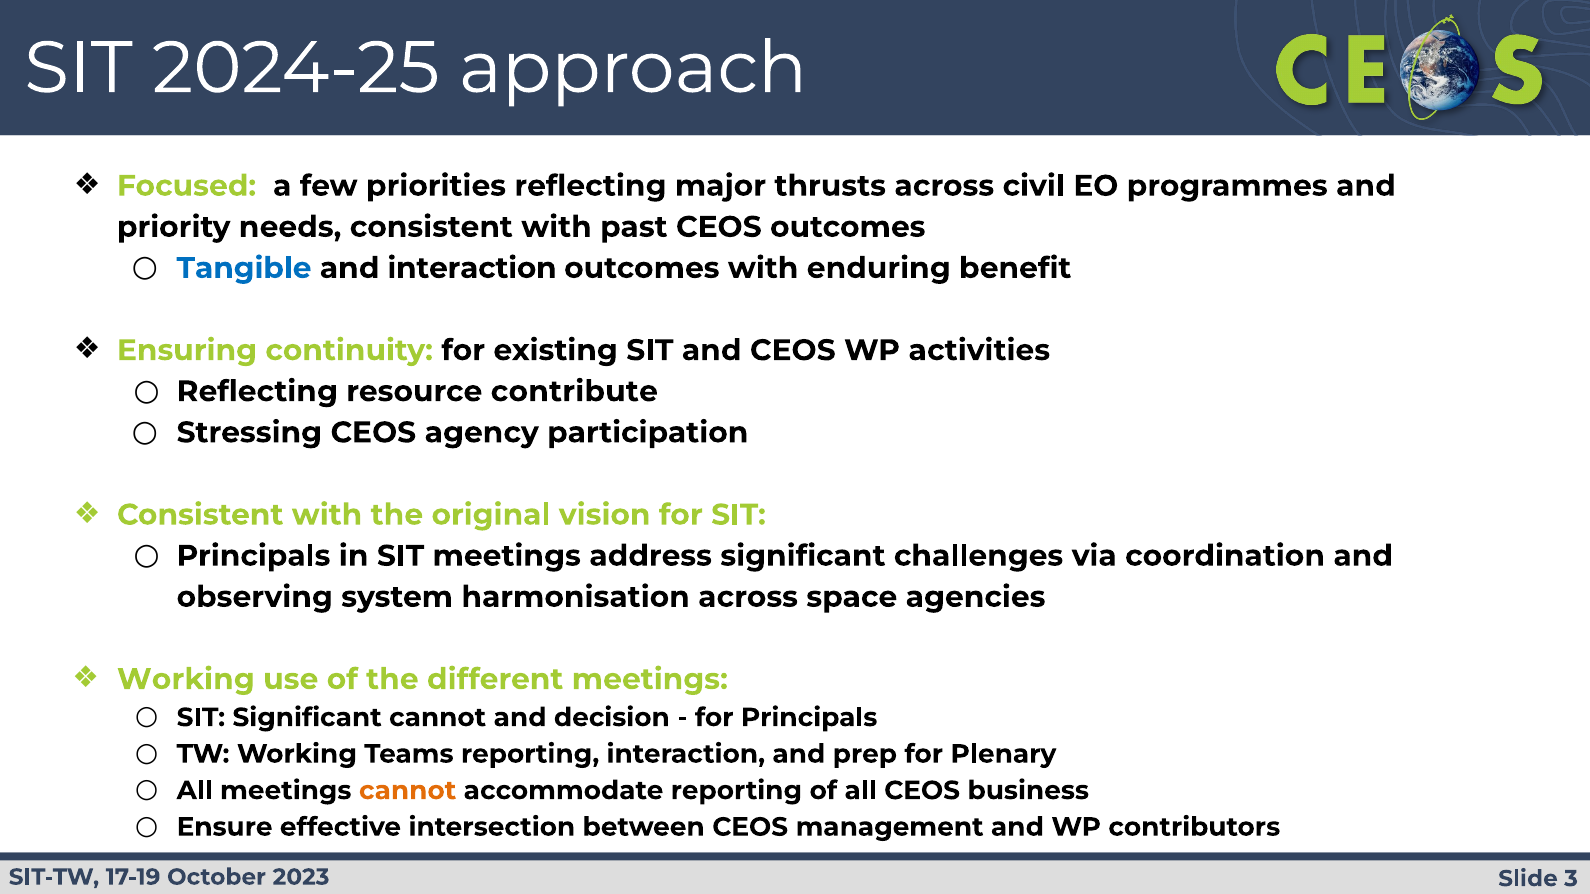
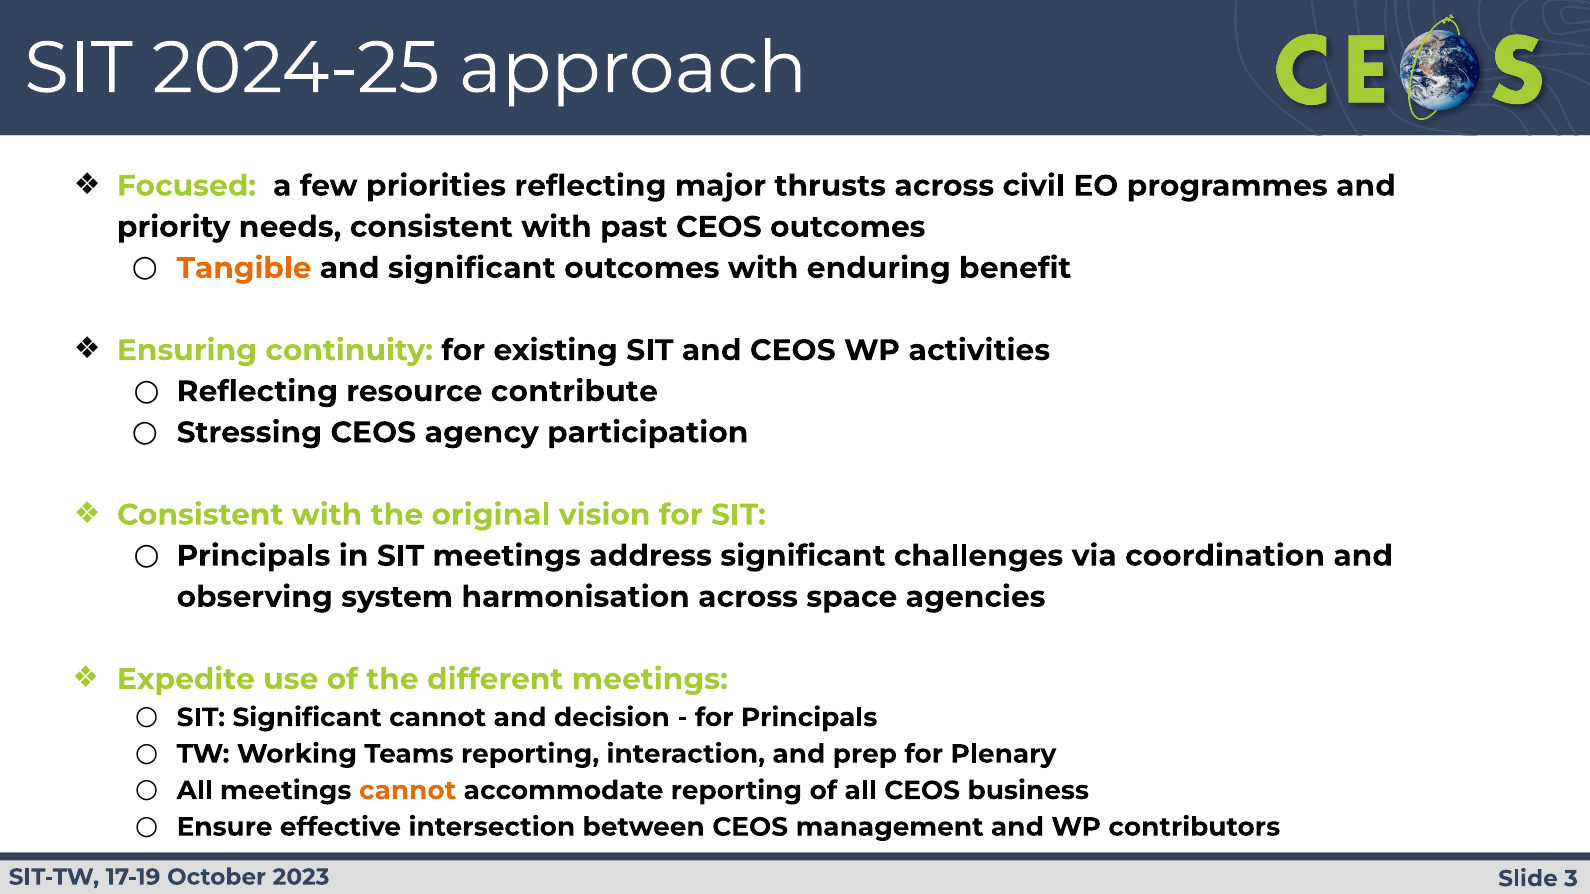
Tangible colour: blue -> orange
and interaction: interaction -> significant
Working at (186, 679): Working -> Expedite
